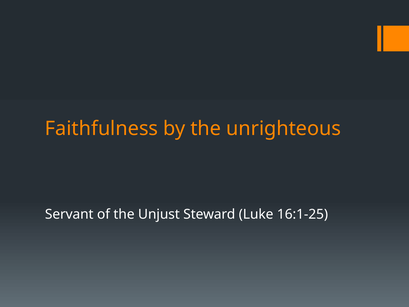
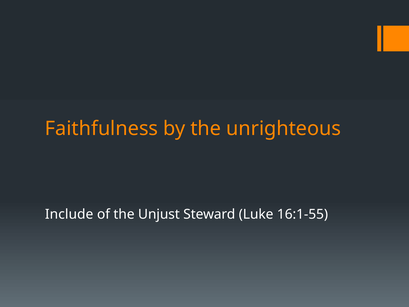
Servant: Servant -> Include
16:1-25: 16:1-25 -> 16:1-55
